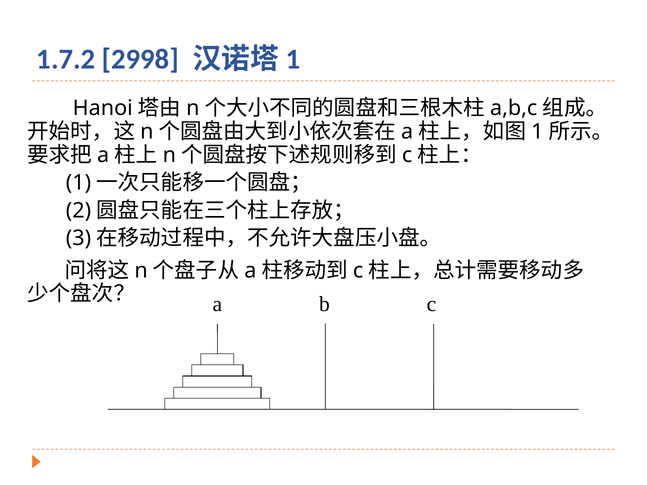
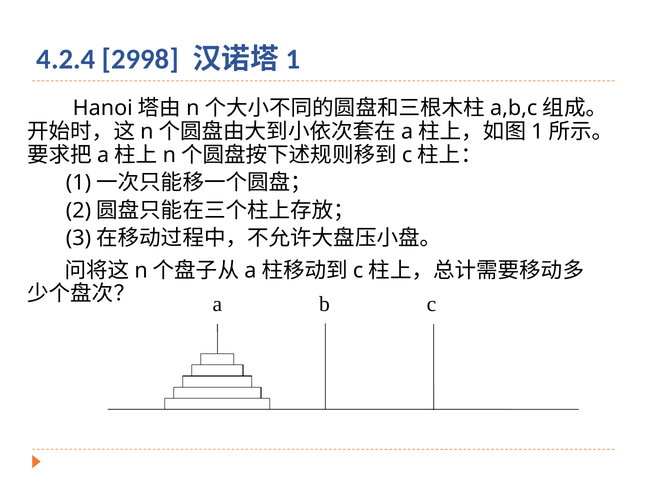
1.7.2: 1.7.2 -> 4.2.4
